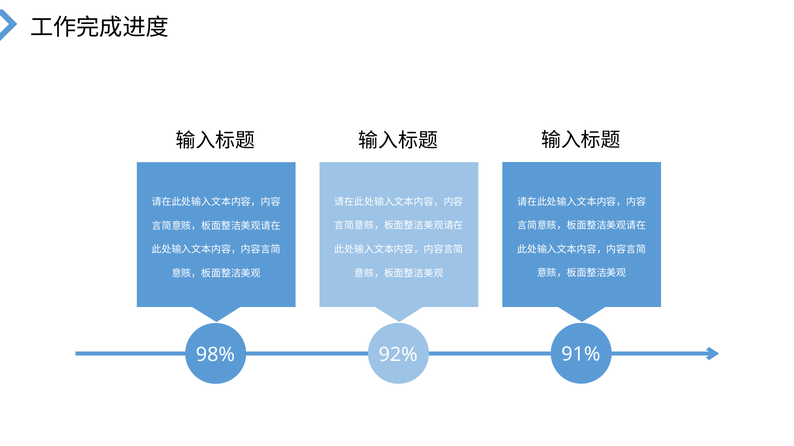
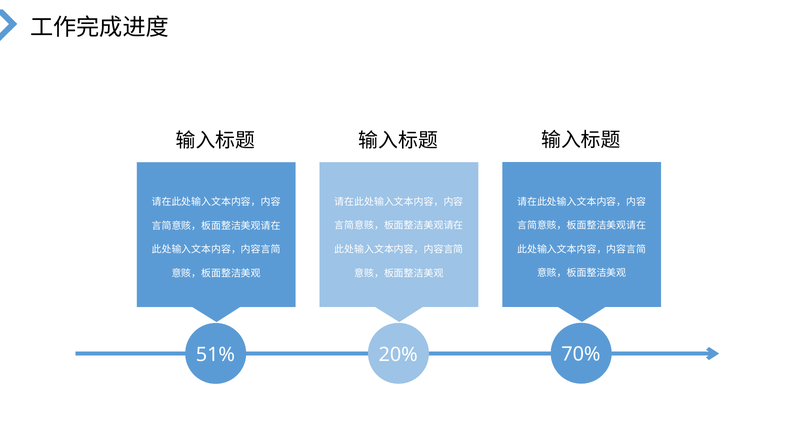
91%: 91% -> 70%
92%: 92% -> 20%
98%: 98% -> 51%
